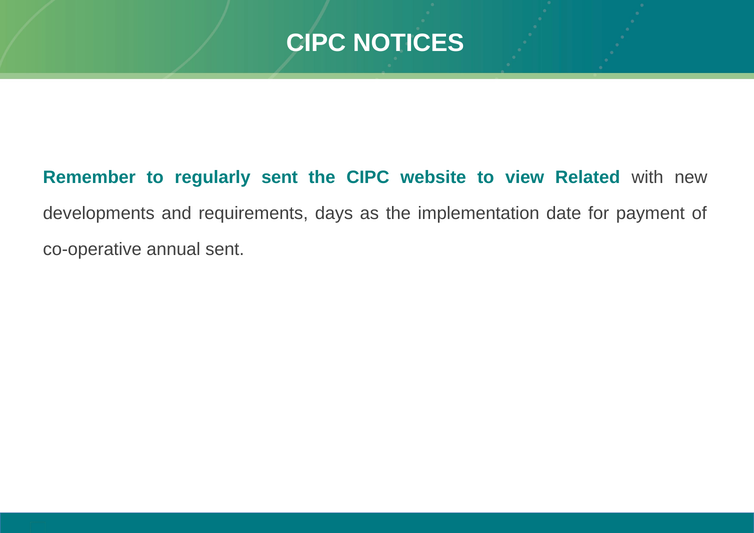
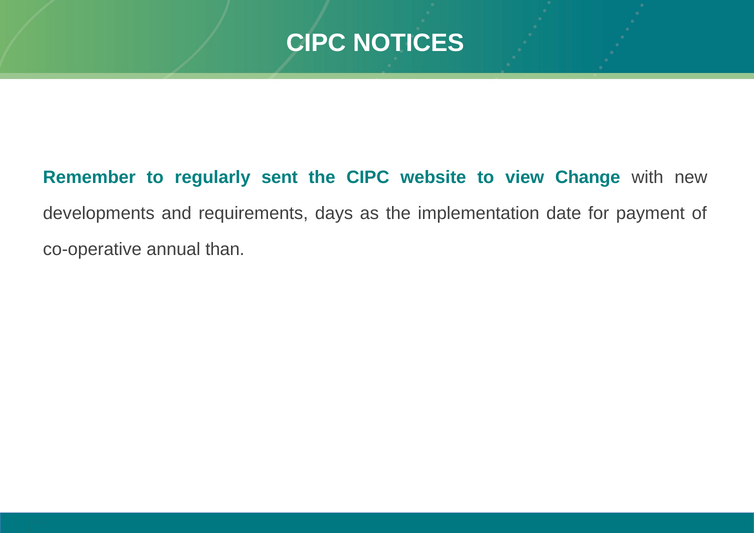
Related: Related -> Change
annual sent: sent -> than
